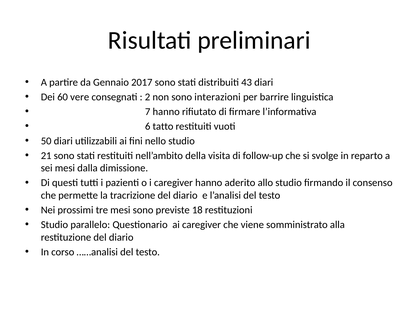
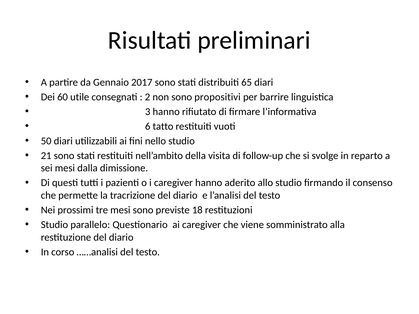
43: 43 -> 65
vere: vere -> utile
interazioni: interazioni -> propositivi
7: 7 -> 3
